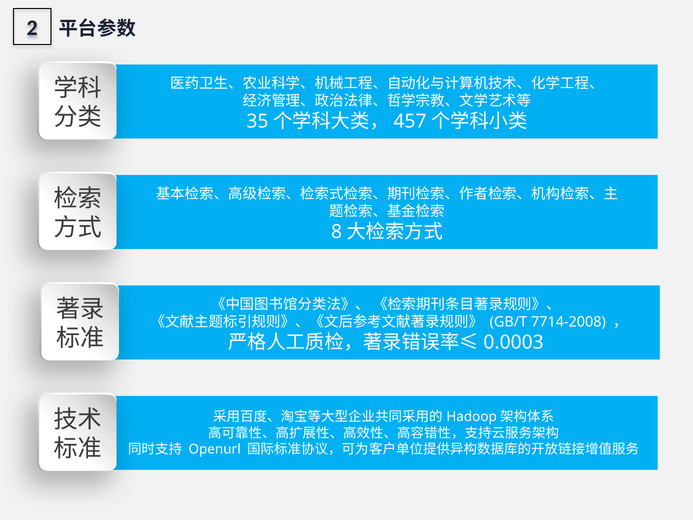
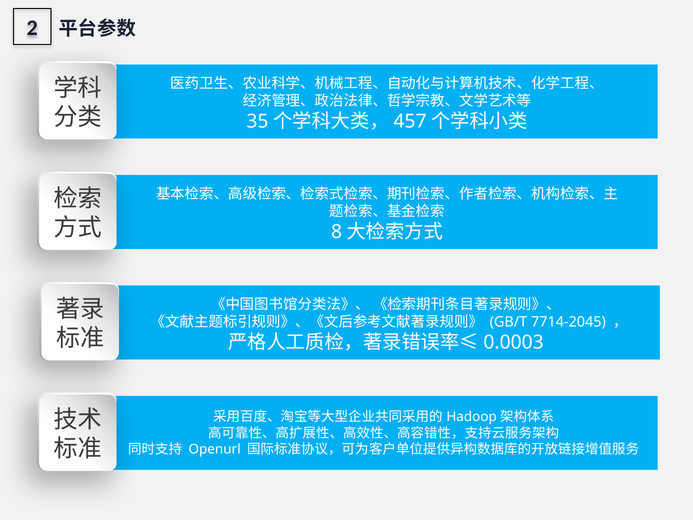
7714-2008: 7714-2008 -> 7714-2045
